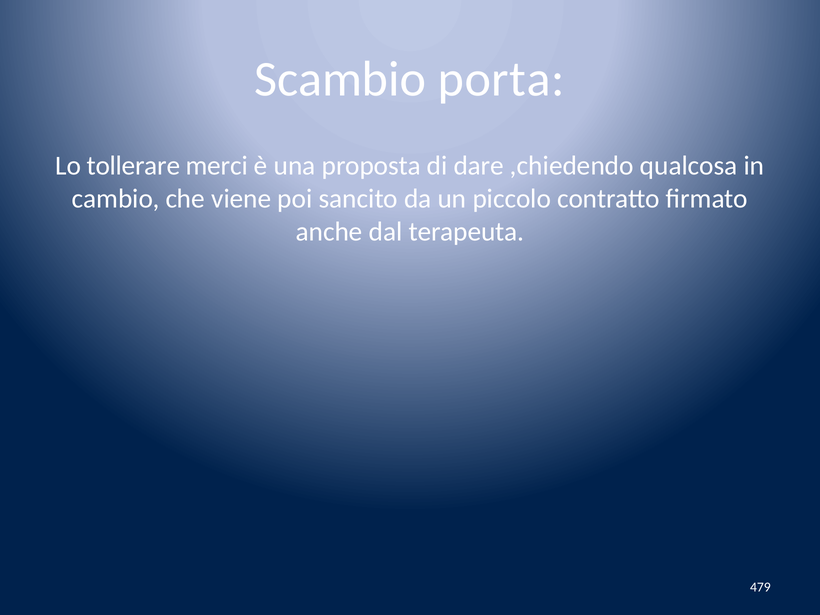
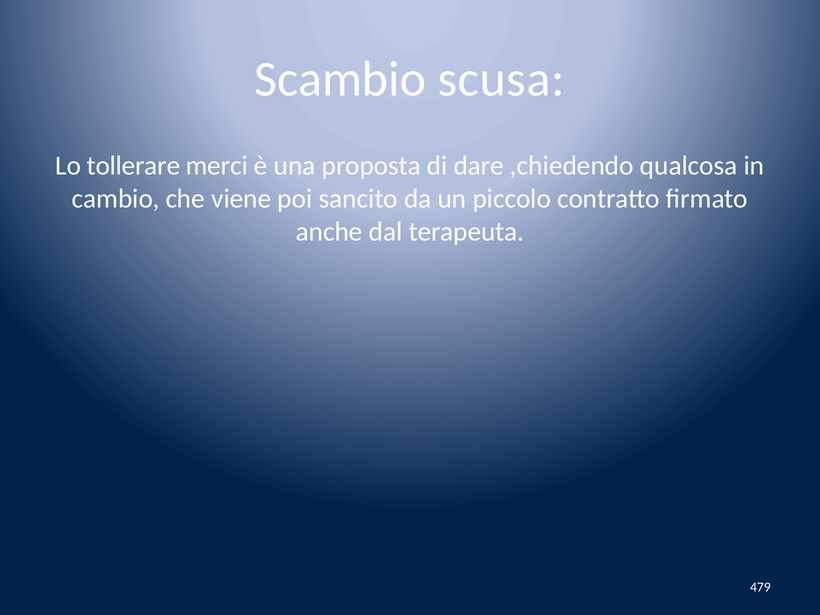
porta: porta -> scusa
